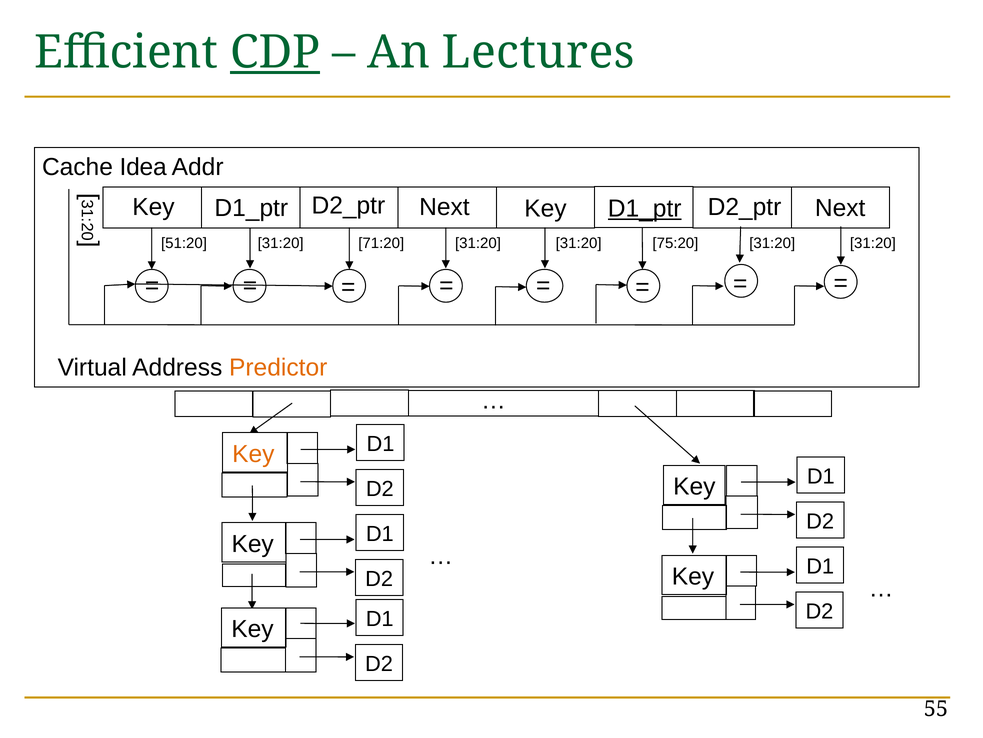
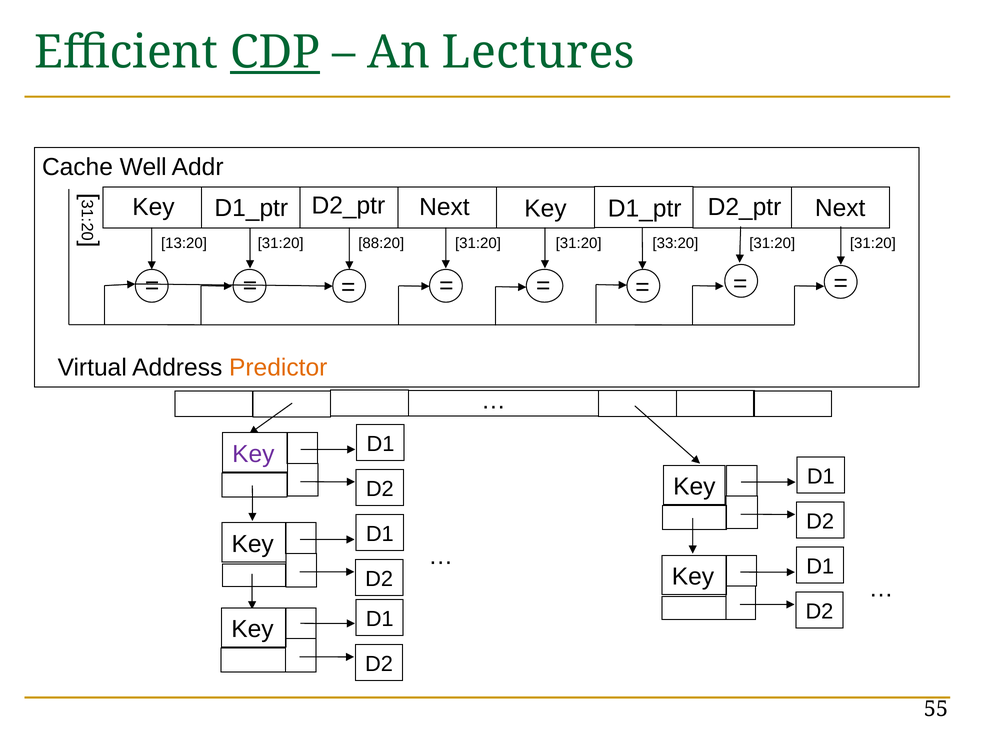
Idea: Idea -> Well
D1_ptr at (645, 208) underline: present -> none
51:20: 51:20 -> 13:20
71:20: 71:20 -> 88:20
75:20: 75:20 -> 33:20
Key at (253, 454) colour: orange -> purple
